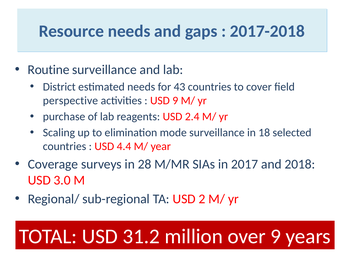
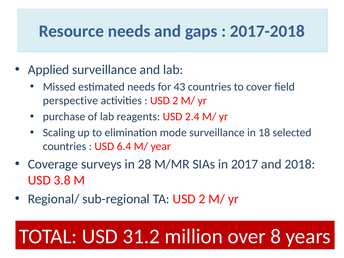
Routine: Routine -> Applied
District: District -> Missed
9 at (175, 101): 9 -> 2
4.4: 4.4 -> 6.4
3.0: 3.0 -> 3.8
over 9: 9 -> 8
